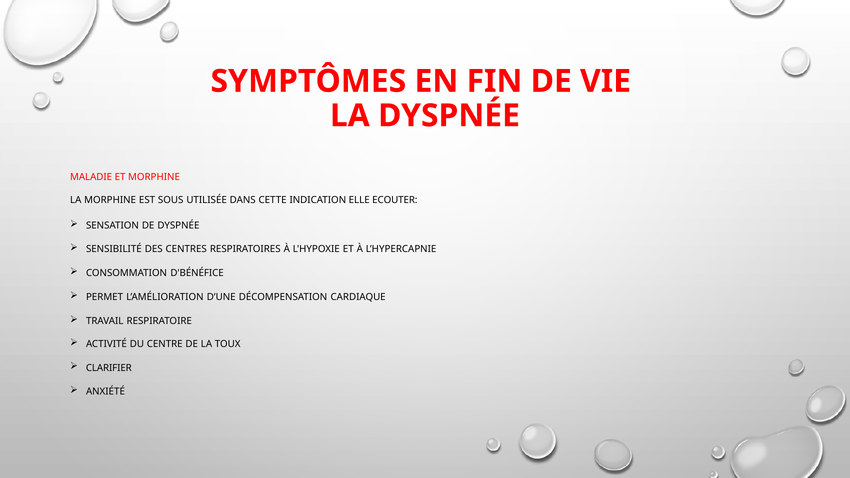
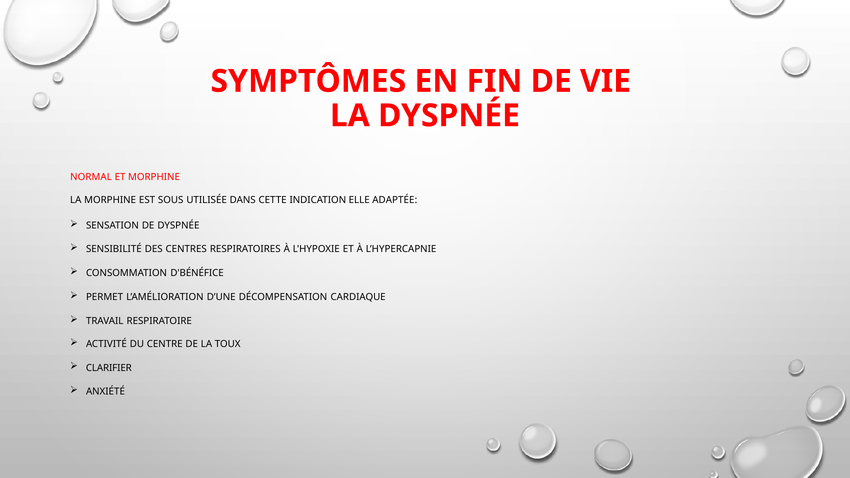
MALADIE: MALADIE -> NORMAL
ECOUTER: ECOUTER -> ADAPTÉE
